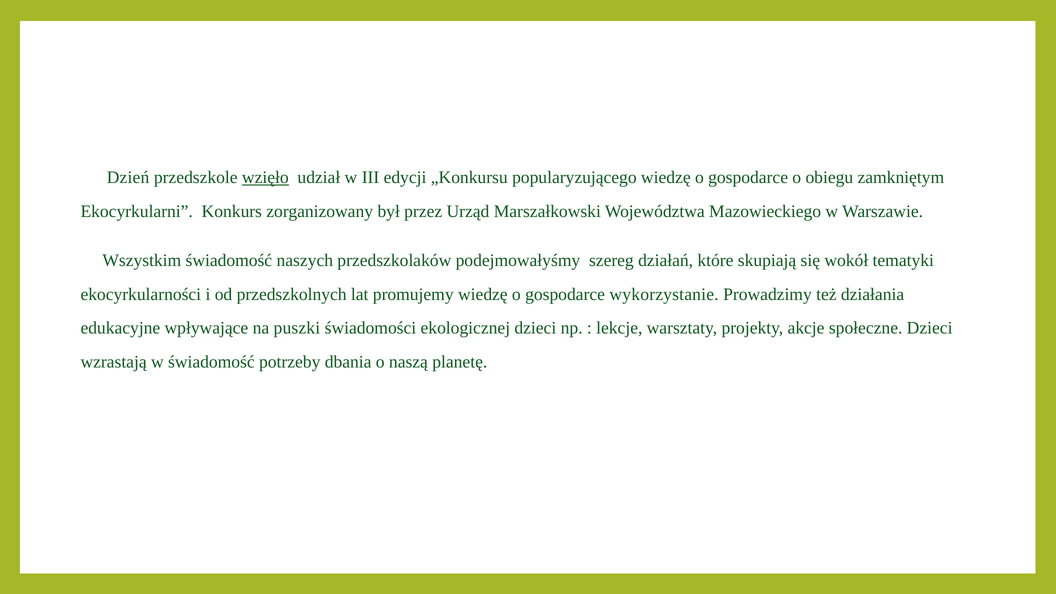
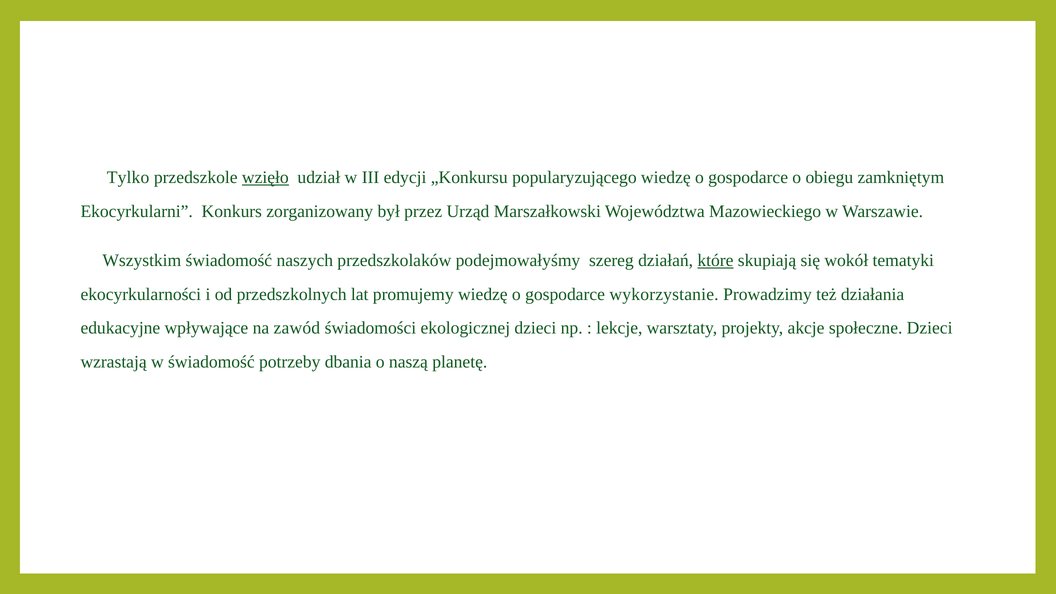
Dzień: Dzień -> Tylko
które underline: none -> present
puszki: puszki -> zawód
